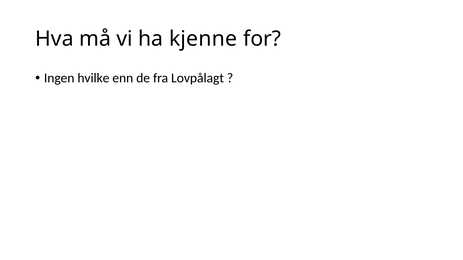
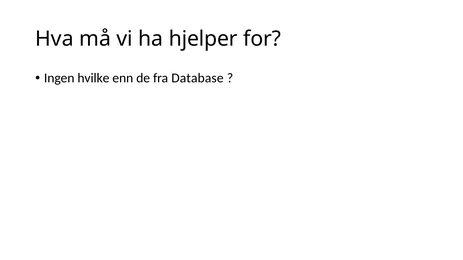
kjenne: kjenne -> hjelper
Lovpålagt: Lovpålagt -> Database
